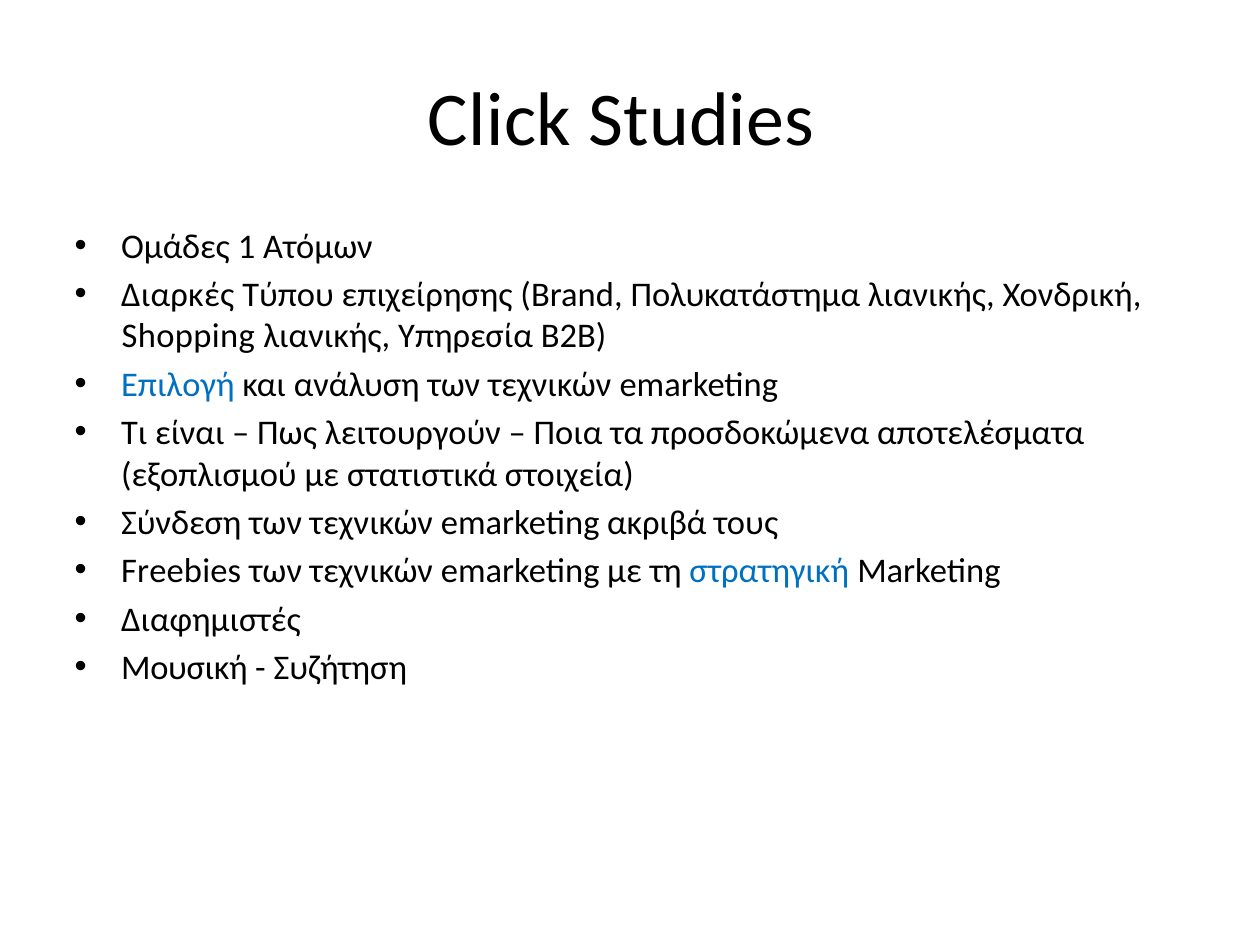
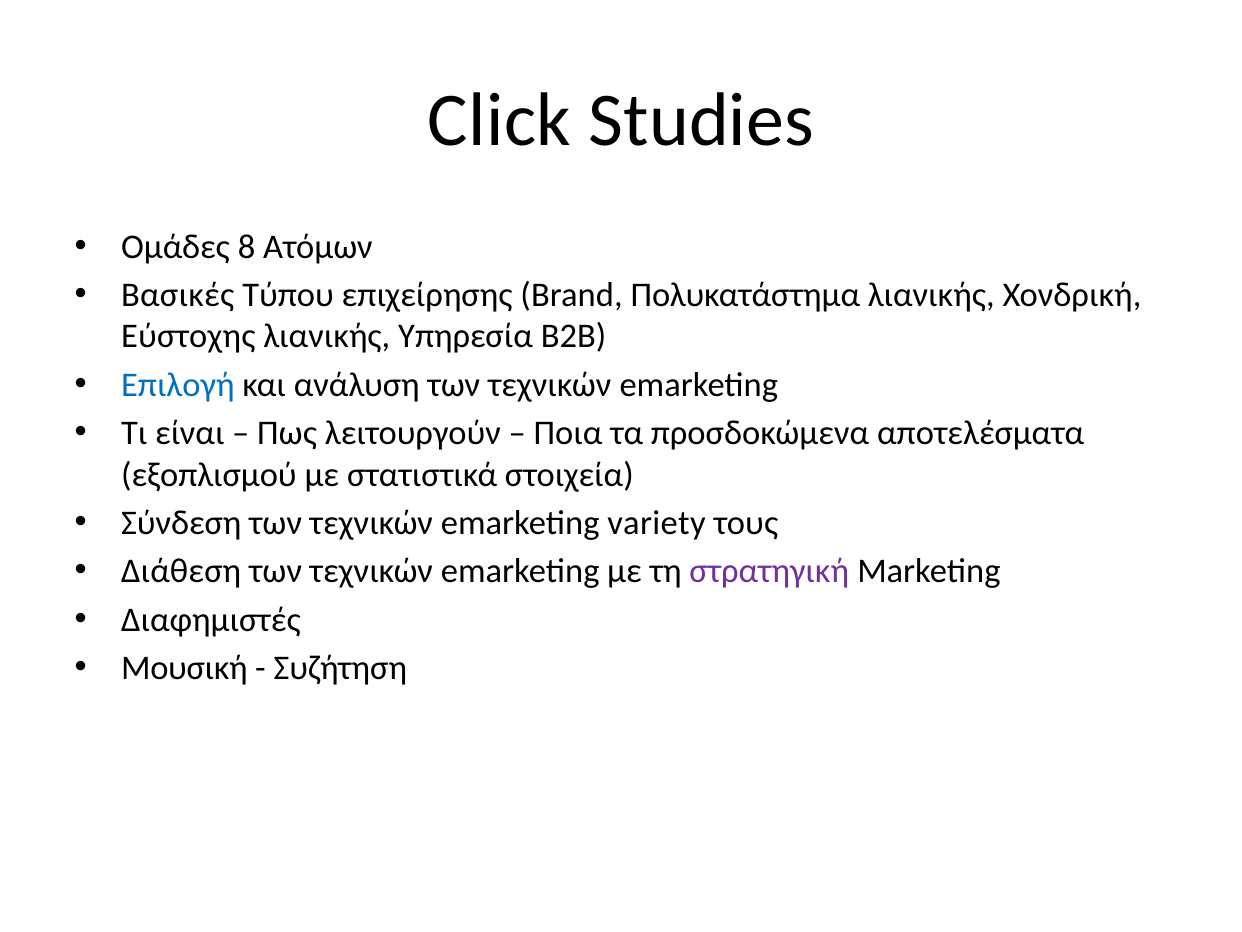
1: 1 -> 8
Διαρκές: Διαρκές -> Βασικές
Shopping: Shopping -> Εύστοχης
ακριβά: ακριβά -> variety
Freebies: Freebies -> Διάθεση
στρατηγική colour: blue -> purple
